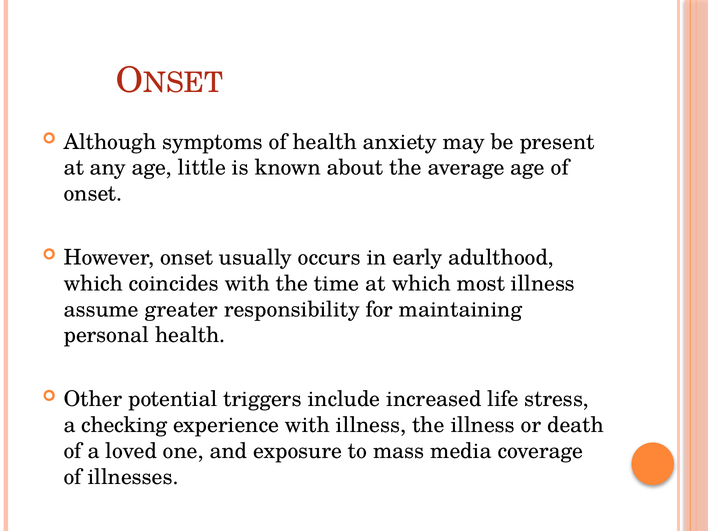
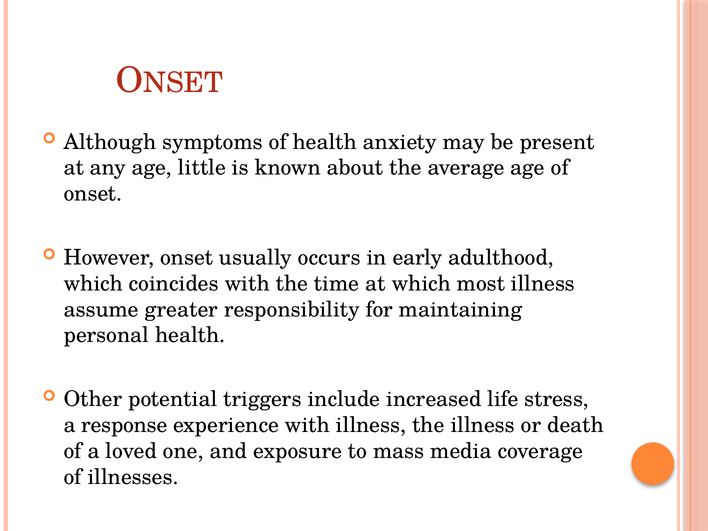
checking: checking -> response
